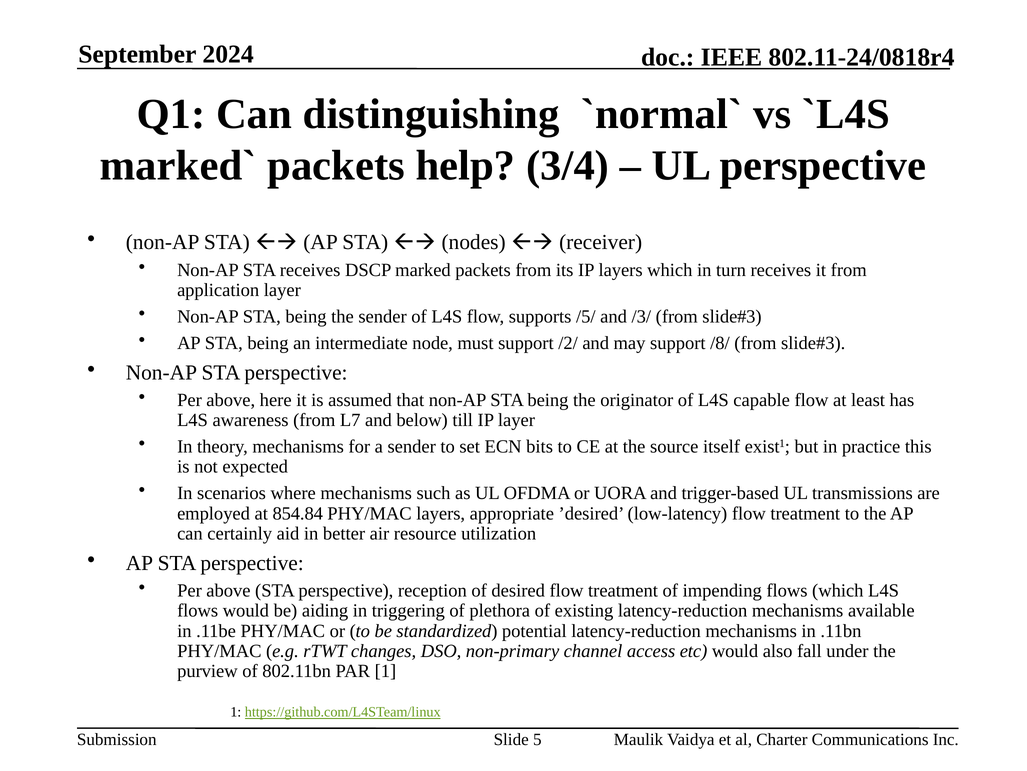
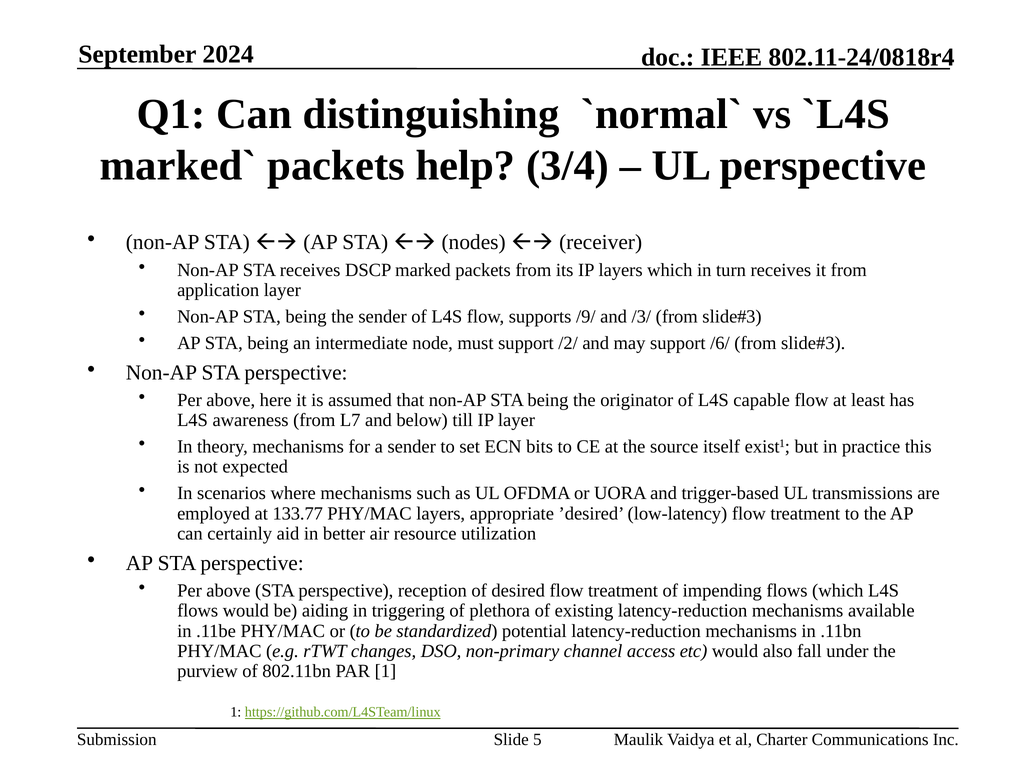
/5/: /5/ -> /9/
/8/: /8/ -> /6/
854.84: 854.84 -> 133.77
